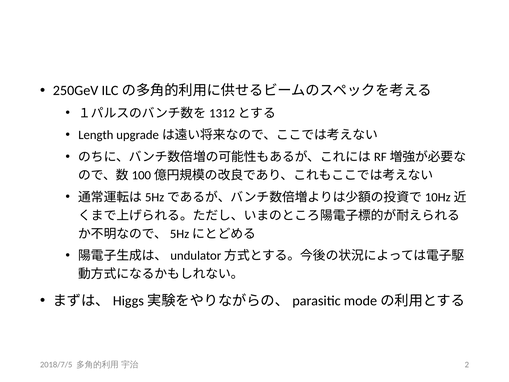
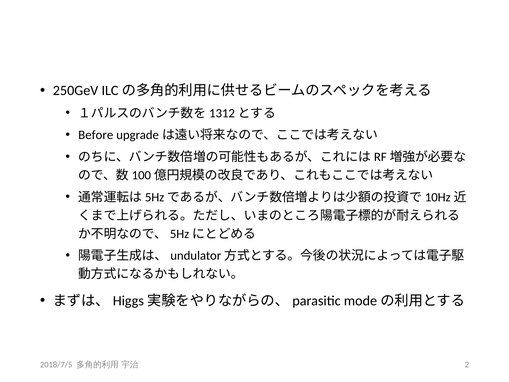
Length: Length -> Before
